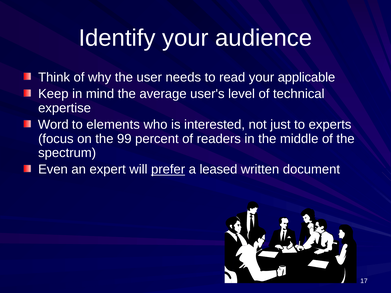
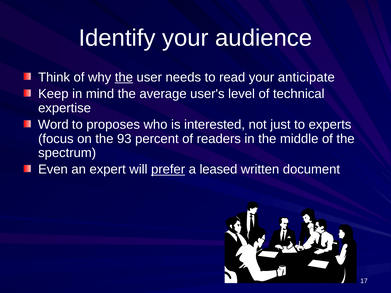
the at (124, 77) underline: none -> present
applicable: applicable -> anticipate
elements: elements -> proposes
99: 99 -> 93
